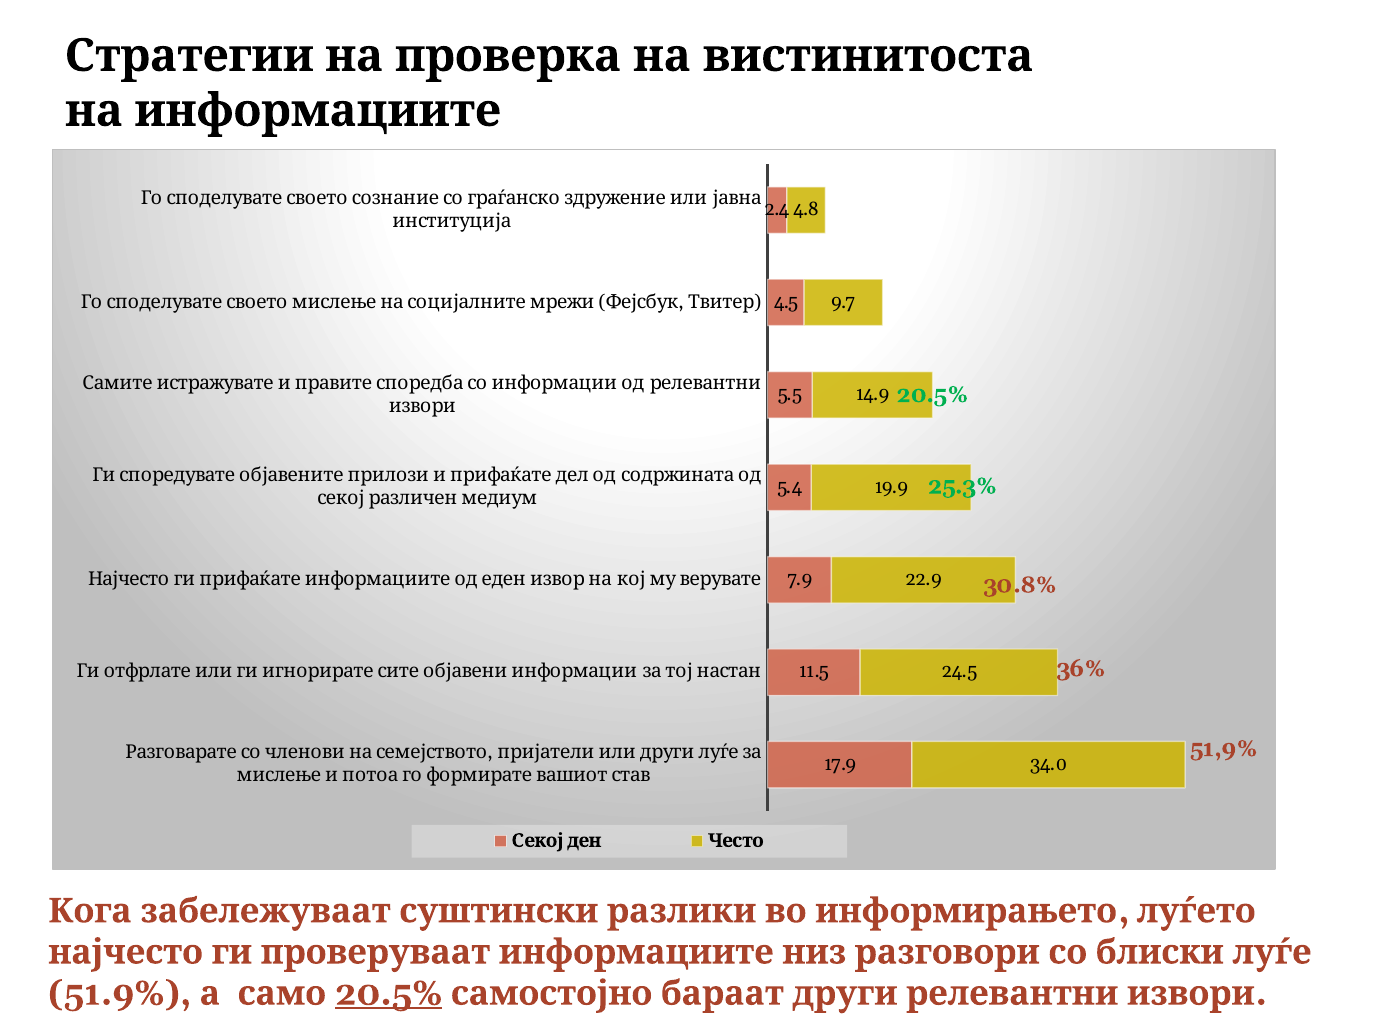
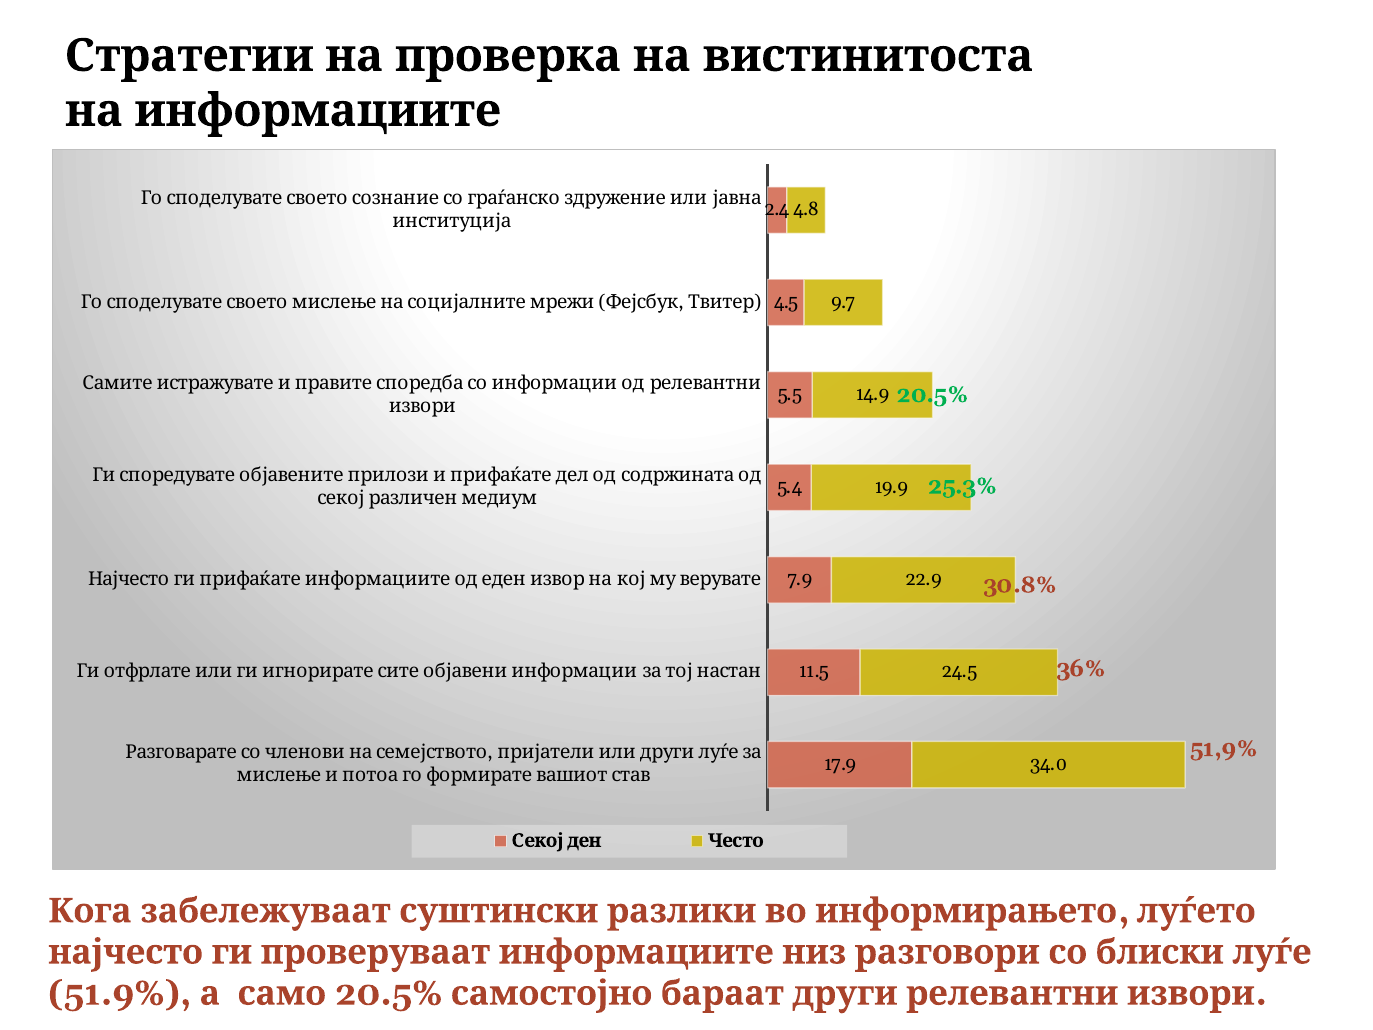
20.5% at (389, 993) underline: present -> none
